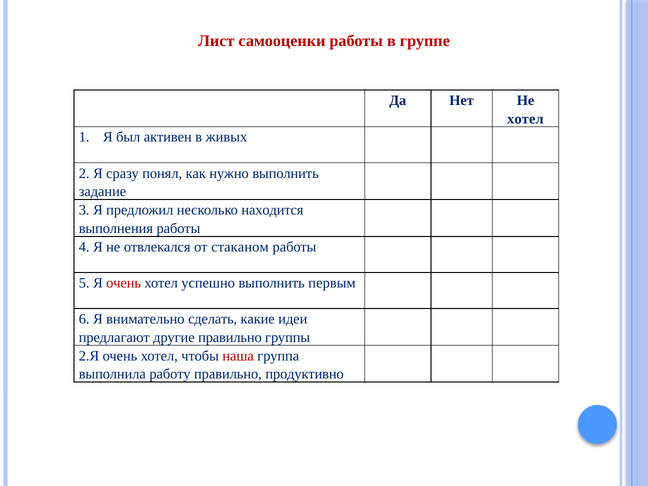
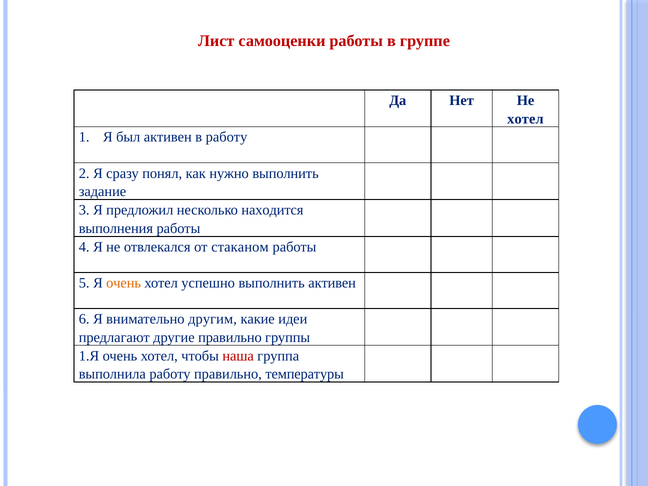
в живых: живых -> работу
очень at (124, 283) colour: red -> orange
выполнить первым: первым -> активен
сделать: сделать -> другим
2.Я: 2.Я -> 1.Я
продуктивно: продуктивно -> температуры
